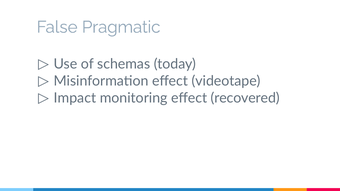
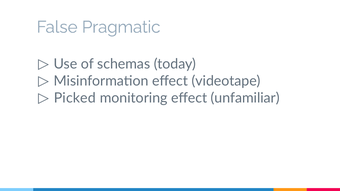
Impact: Impact -> Picked
recovered: recovered -> unfamiliar
